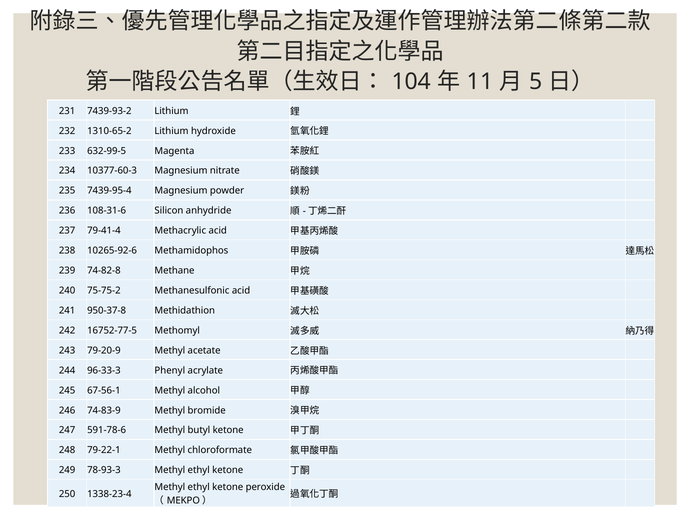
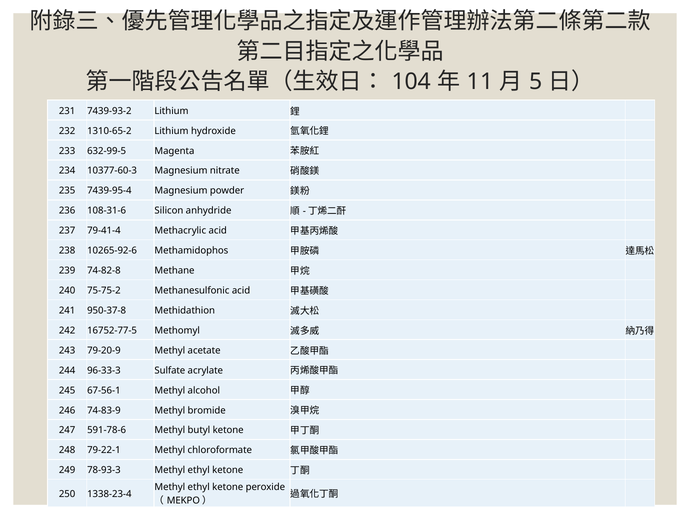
Phenyl: Phenyl -> Sulfate
